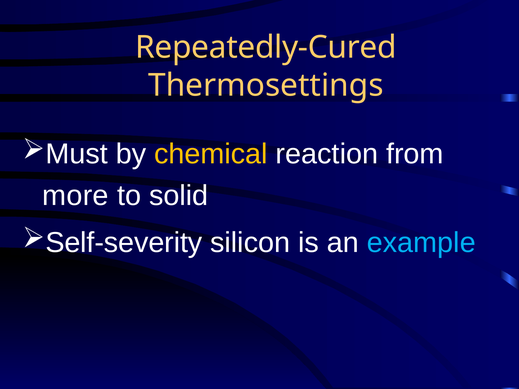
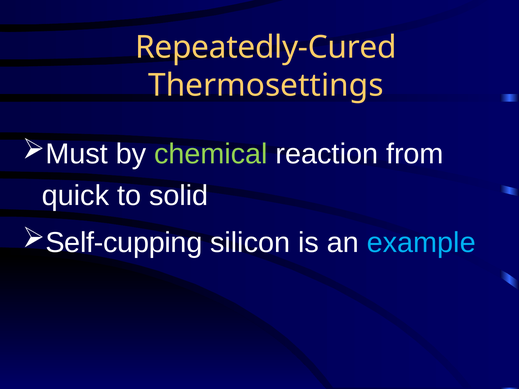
chemical colour: yellow -> light green
more: more -> quick
Self-severity: Self-severity -> Self-cupping
